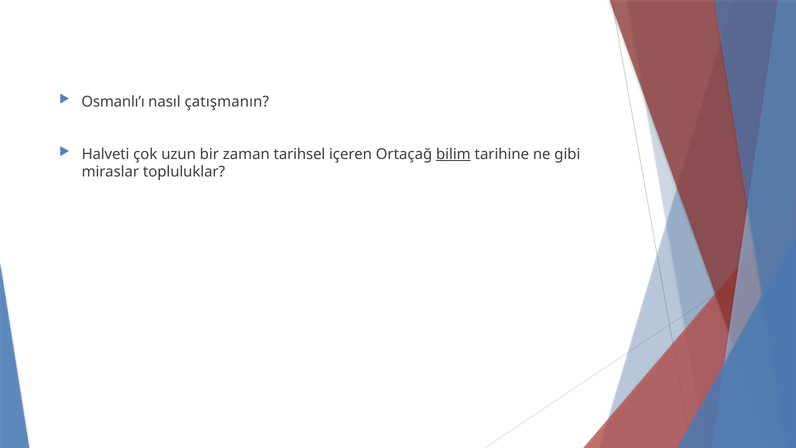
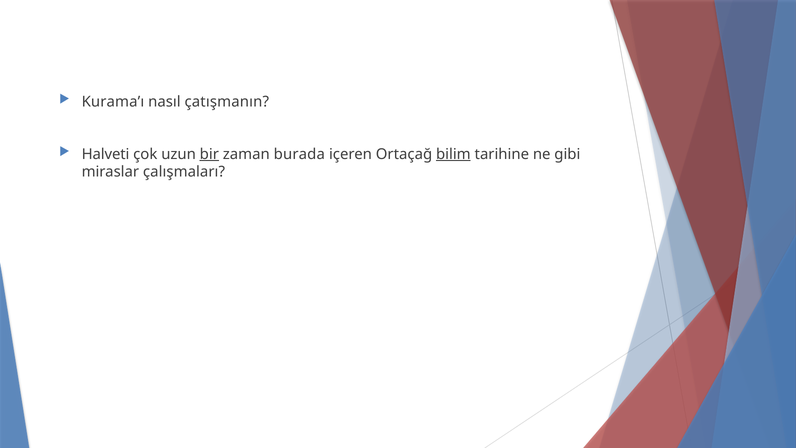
Osmanlı’ı: Osmanlı’ı -> Kurama’ı
bir underline: none -> present
tarihsel: tarihsel -> burada
topluluklar: topluluklar -> çalışmaları
